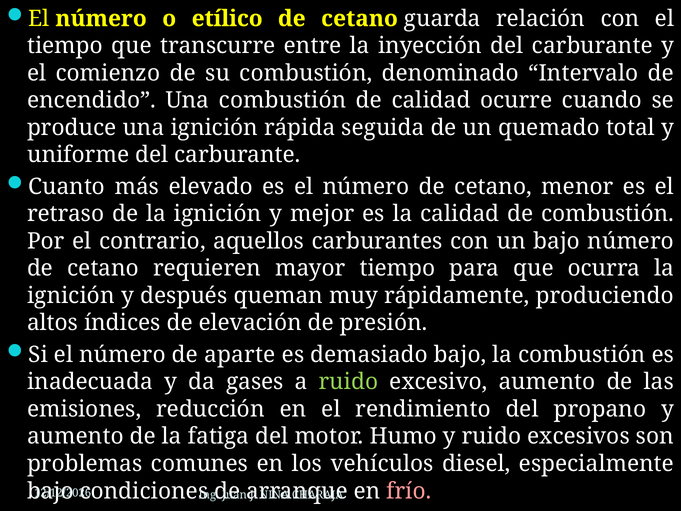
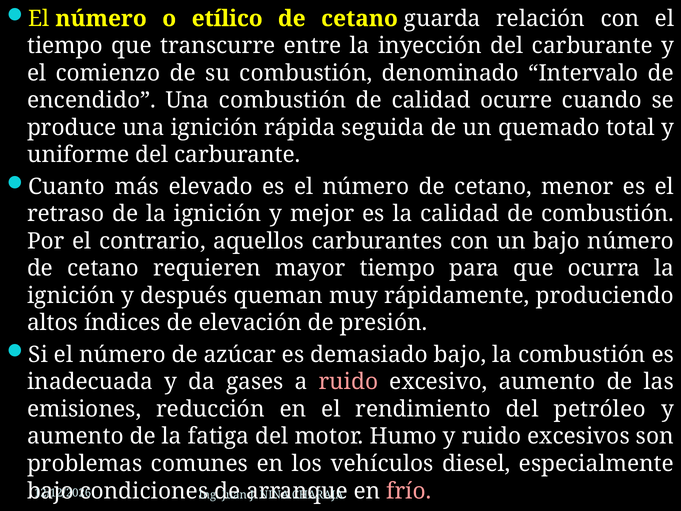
aparte: aparte -> azúcar
ruido at (349, 382) colour: light green -> pink
propano: propano -> petróleo
